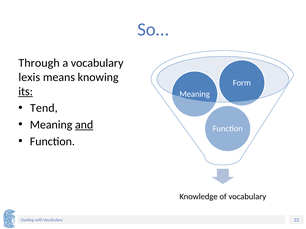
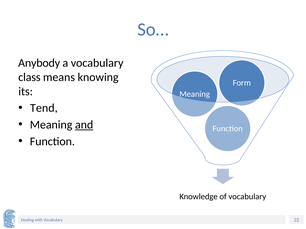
Through: Through -> Anybody
lexis: lexis -> class
its underline: present -> none
